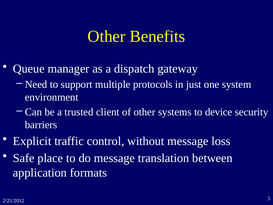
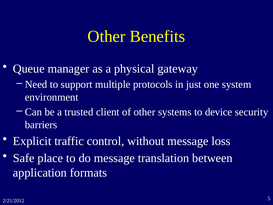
dispatch: dispatch -> physical
